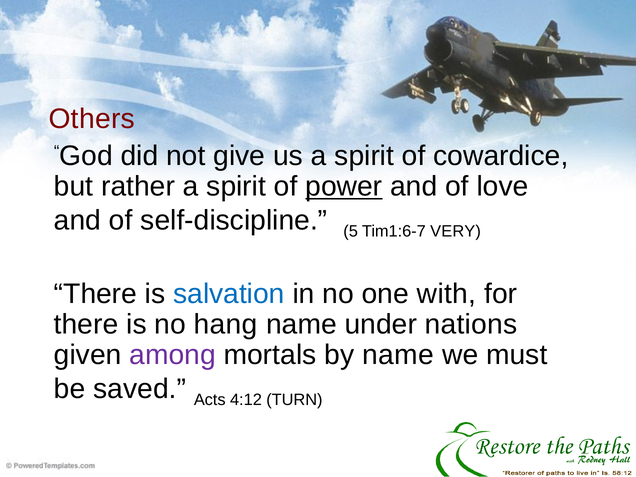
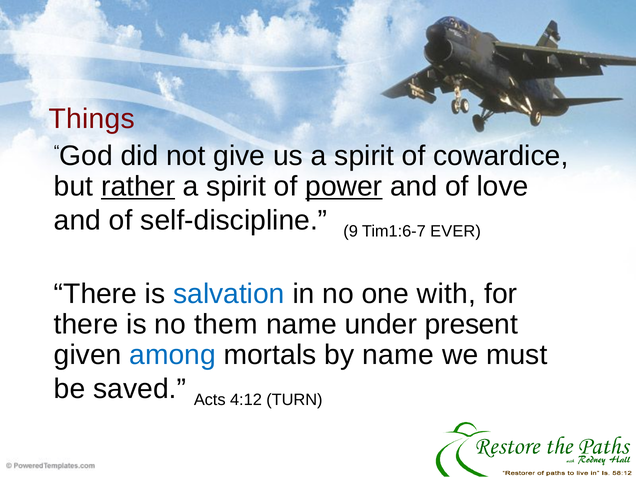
Others: Others -> Things
rather underline: none -> present
5: 5 -> 9
VERY: VERY -> EVER
hang: hang -> them
nations: nations -> present
among colour: purple -> blue
